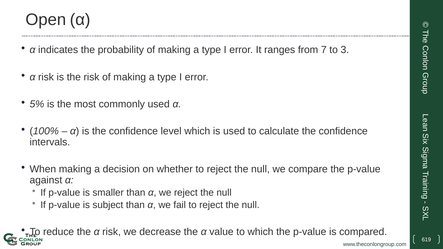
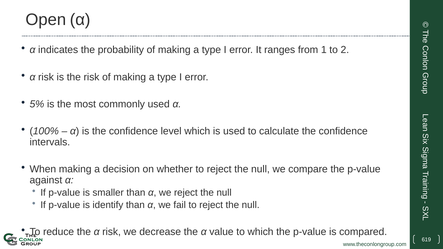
7: 7 -> 1
3: 3 -> 2
subject: subject -> identify
